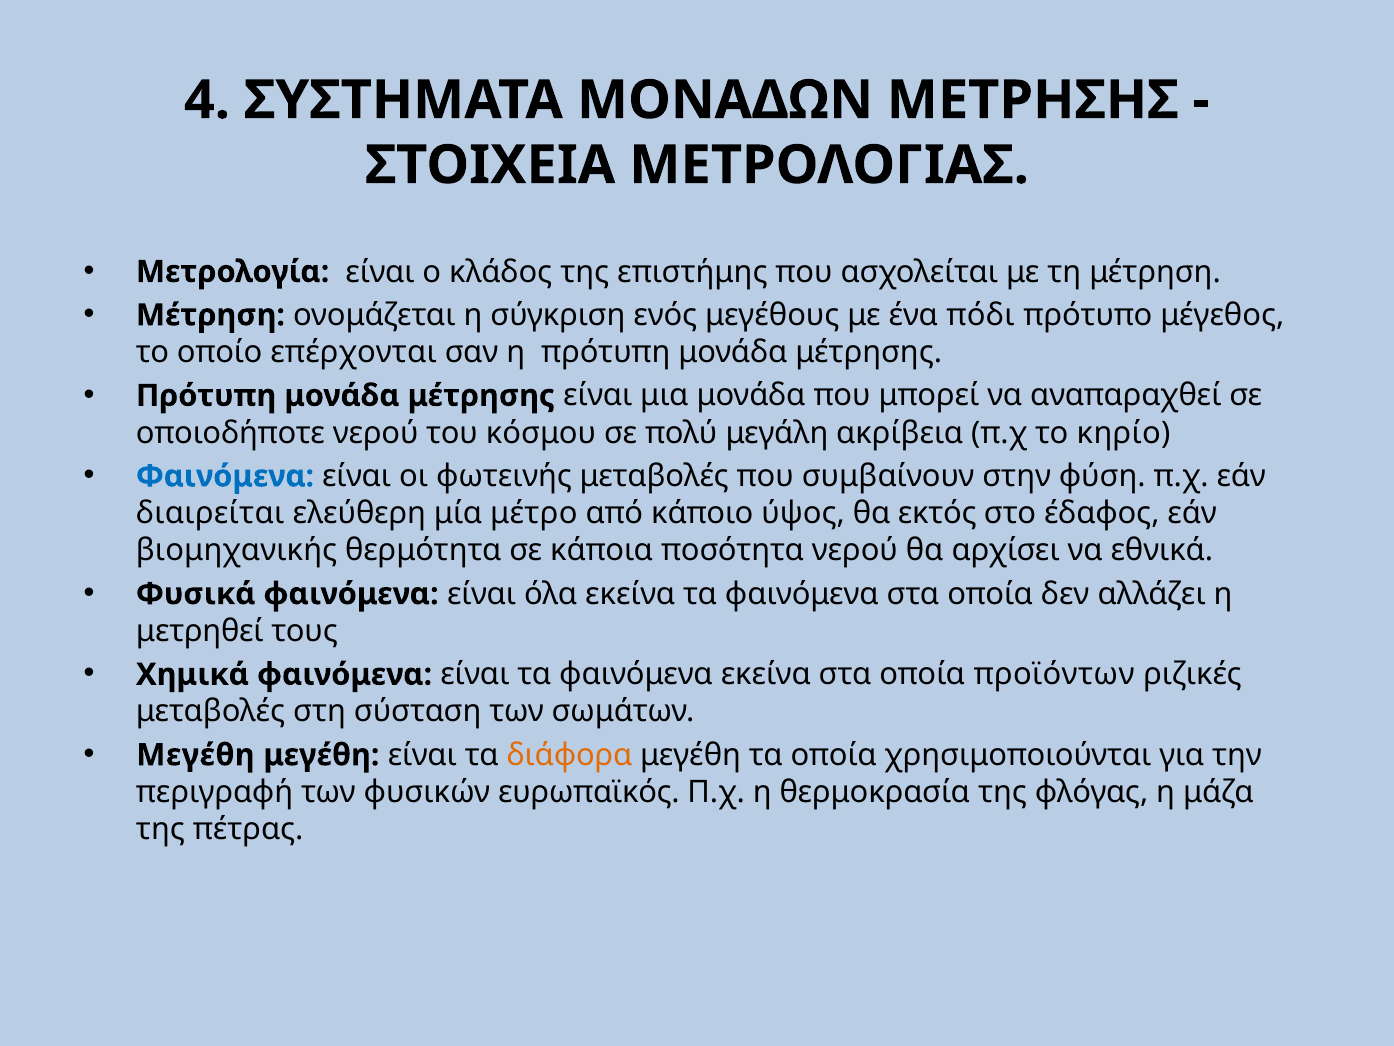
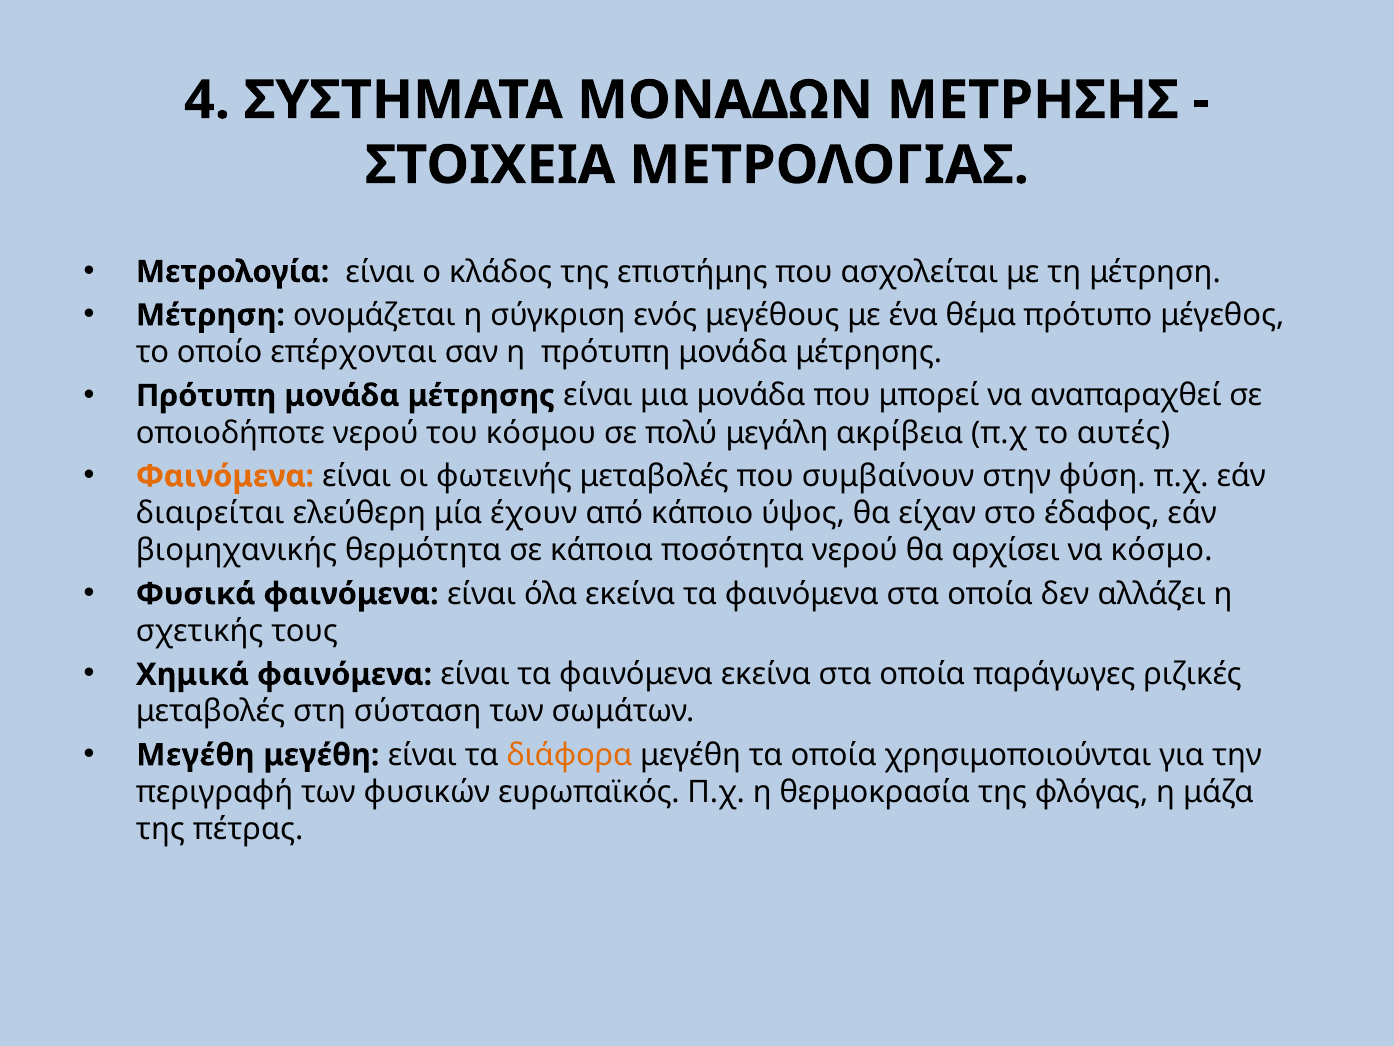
πόδι: πόδι -> θέμα
κηρίο: κηρίο -> αυτές
Φαινόμενα at (225, 476) colour: blue -> orange
μέτρο: μέτρο -> έχουν
εκτός: εκτός -> είχαν
εθνικά: εθνικά -> κόσμο
μετρηθεί: μετρηθεί -> σχετικής
προϊόντων: προϊόντων -> παράγωγες
